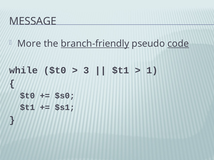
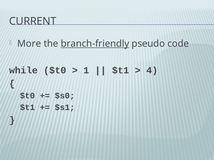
MESSAGE: MESSAGE -> CURRENT
code underline: present -> none
3: 3 -> 1
1: 1 -> 4
